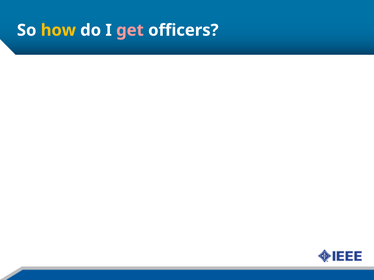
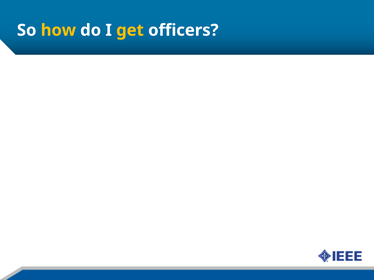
get colour: pink -> yellow
